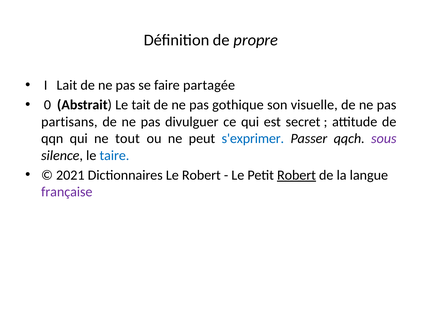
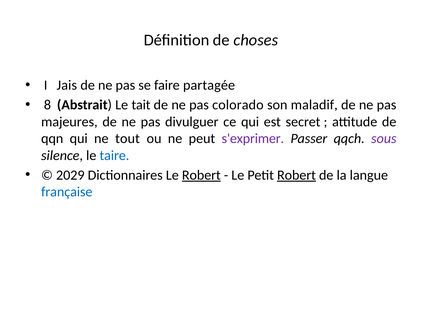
propre: propre -> choses
Lait: Lait -> Jais
0: 0 -> 8
gothique: gothique -> colorado
visuelle: visuelle -> maladif
partisans: partisans -> majeures
s'exprimer colour: blue -> purple
2021: 2021 -> 2029
Robert at (201, 175) underline: none -> present
française colour: purple -> blue
